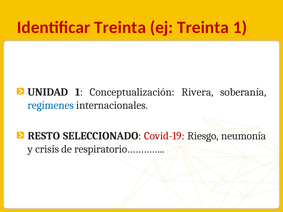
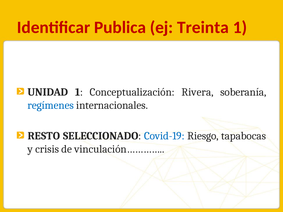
Identificar Treinta: Treinta -> Publica
Covid-19 colour: red -> blue
neumonía: neumonía -> tapabocas
respiratorio…………: respiratorio………… -> vinculación…………
